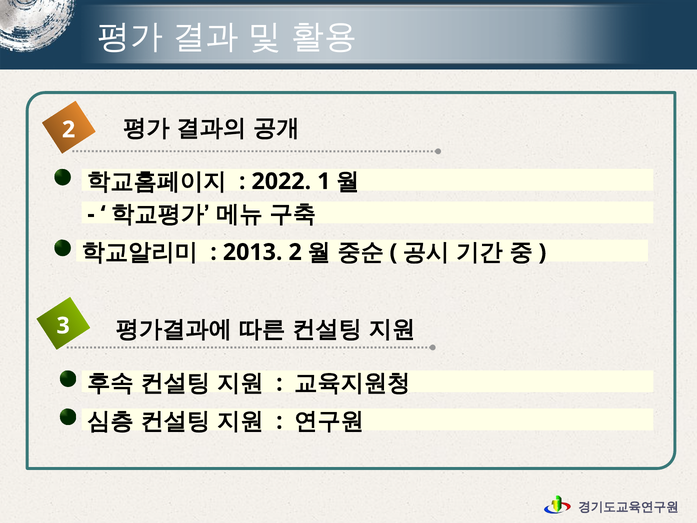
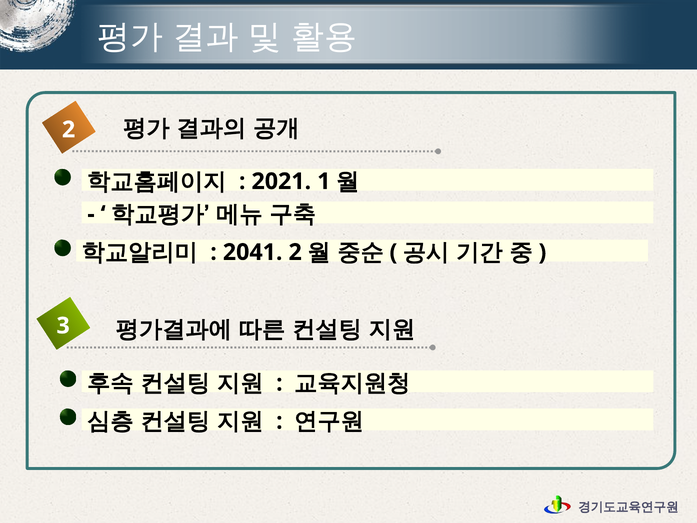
2022: 2022 -> 2021
2013: 2013 -> 2041
